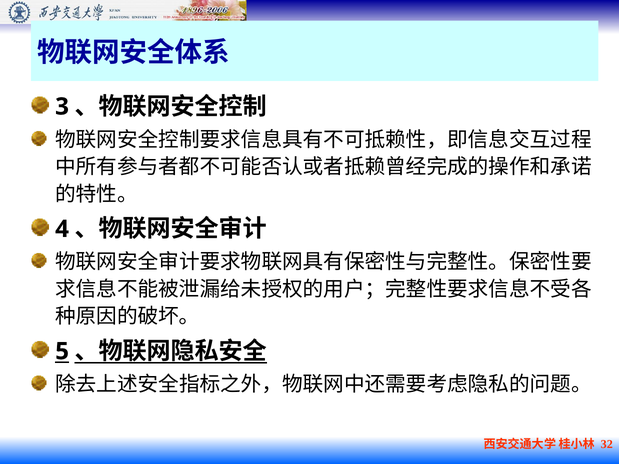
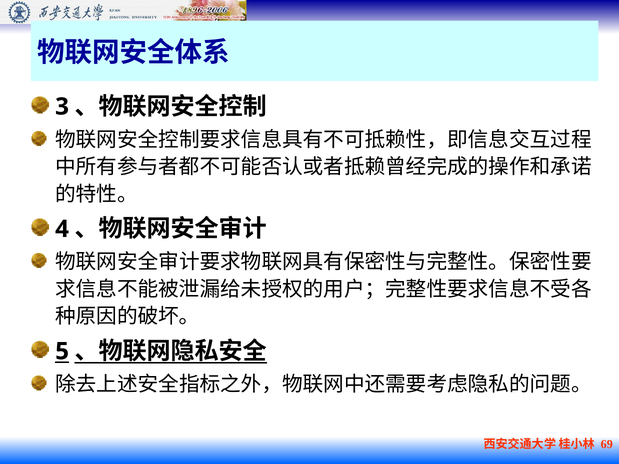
32: 32 -> 69
